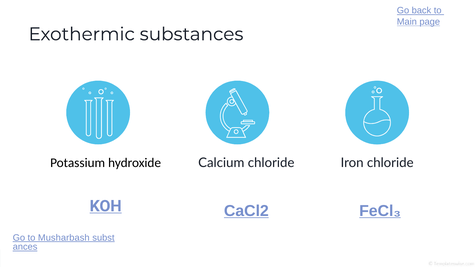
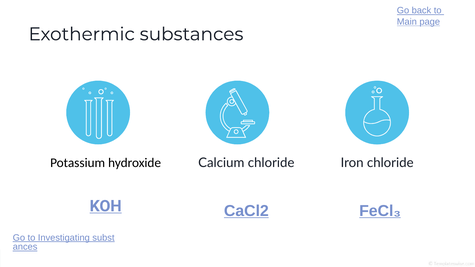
Musharbash: Musharbash -> Investigating
